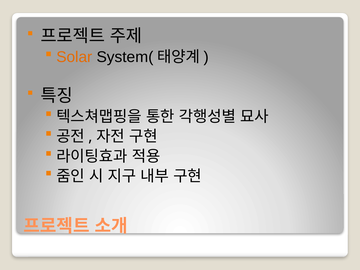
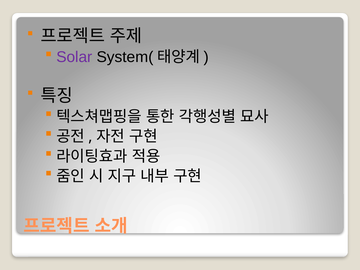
Solar colour: orange -> purple
